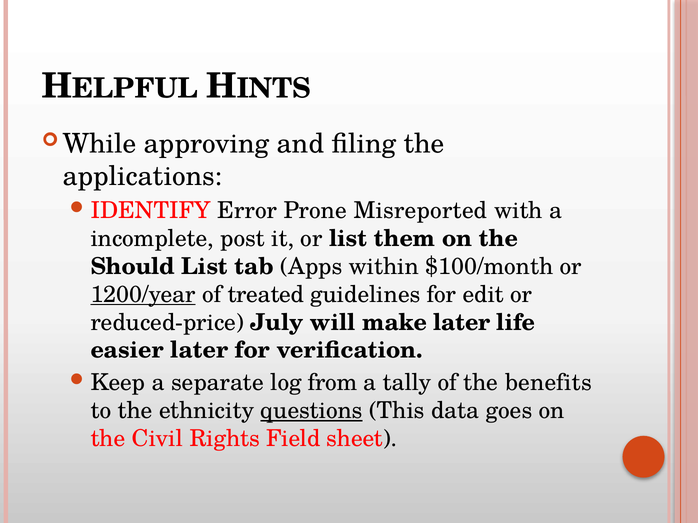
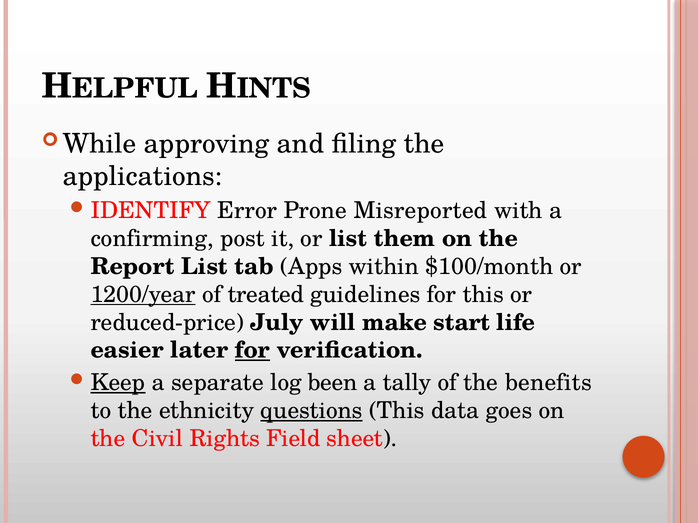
incomplete: incomplete -> confirming
Should: Should -> Report
for edit: edit -> this
make later: later -> start
for at (252, 351) underline: none -> present
Keep underline: none -> present
from: from -> been
